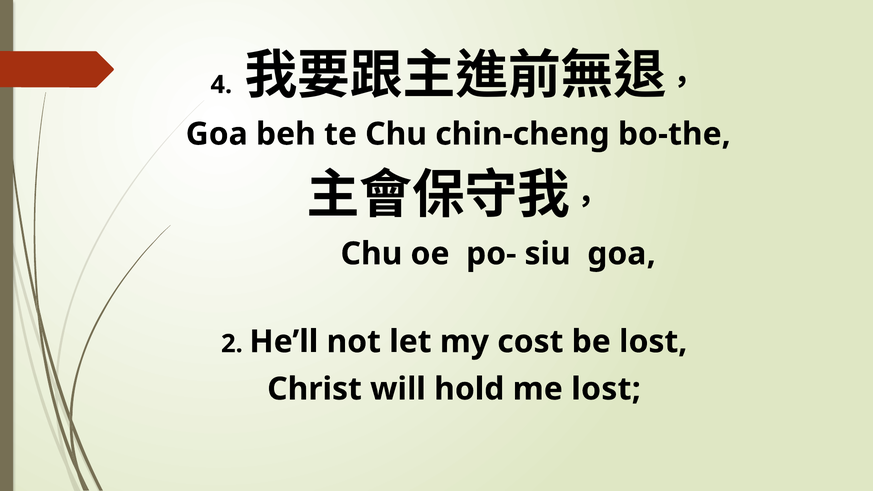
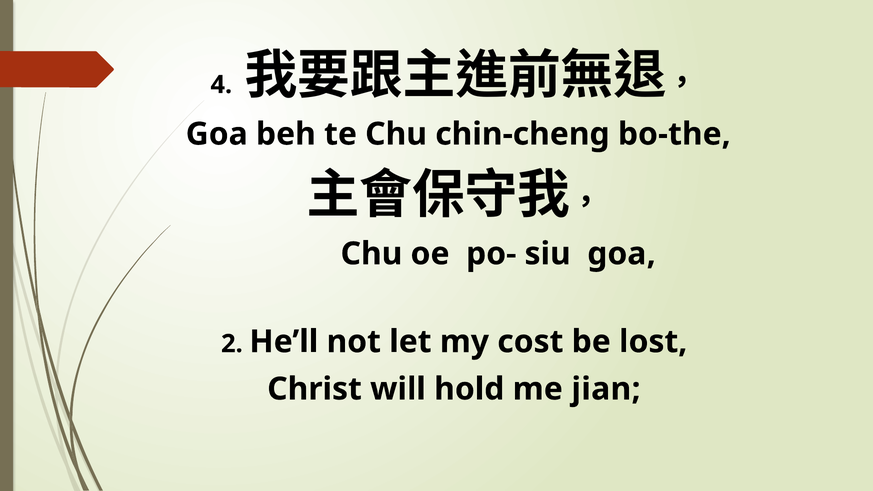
me lost: lost -> jian
